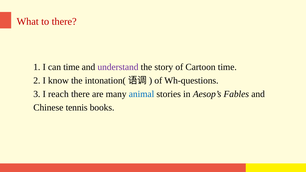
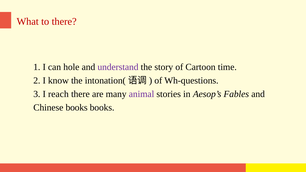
can time: time -> hole
animal colour: blue -> purple
Chinese tennis: tennis -> books
